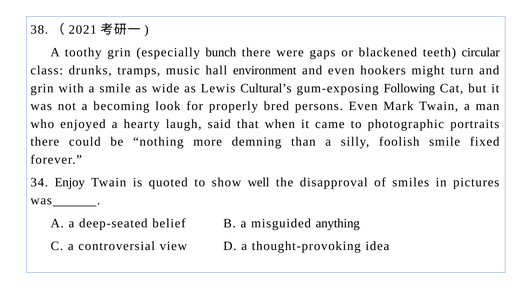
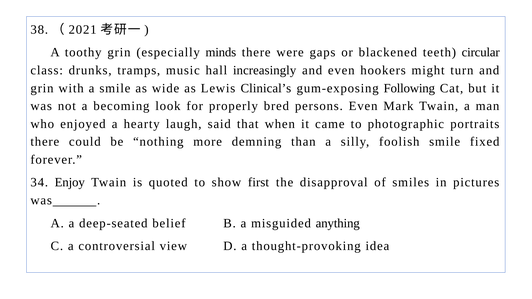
bunch: bunch -> minds
environment: environment -> increasingly
Cultural’s: Cultural’s -> Clinical’s
well: well -> first
